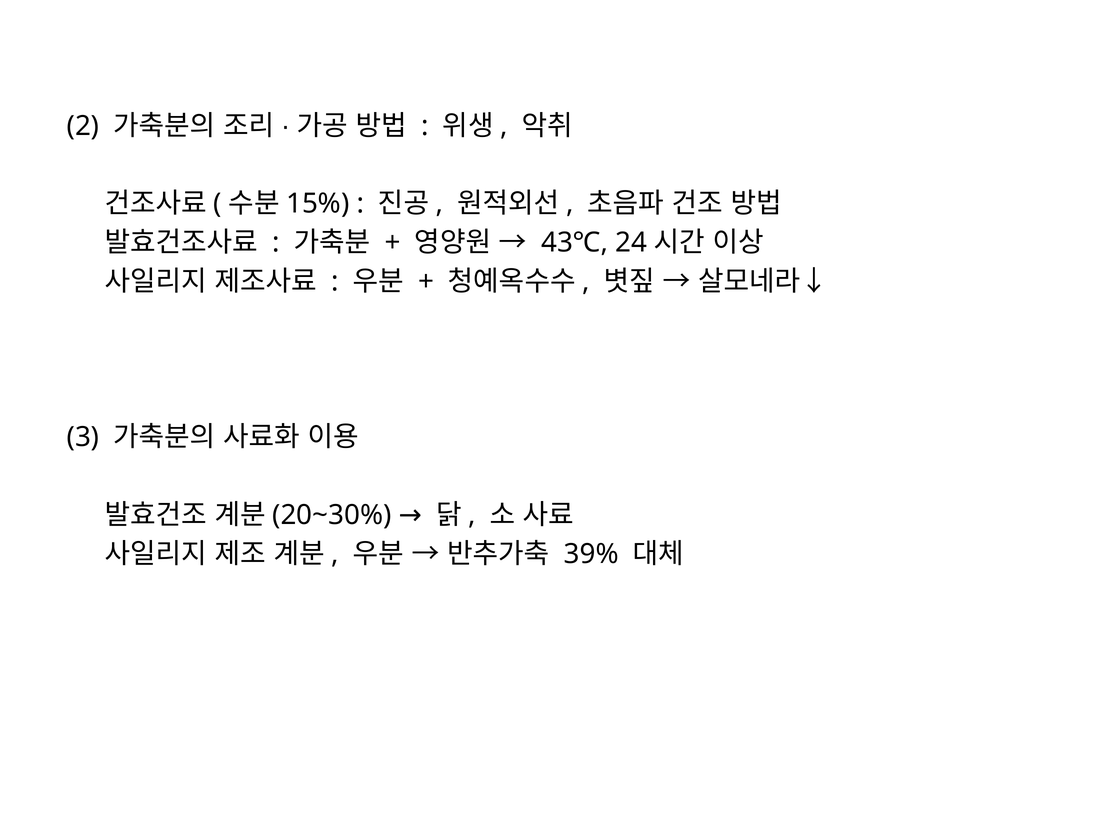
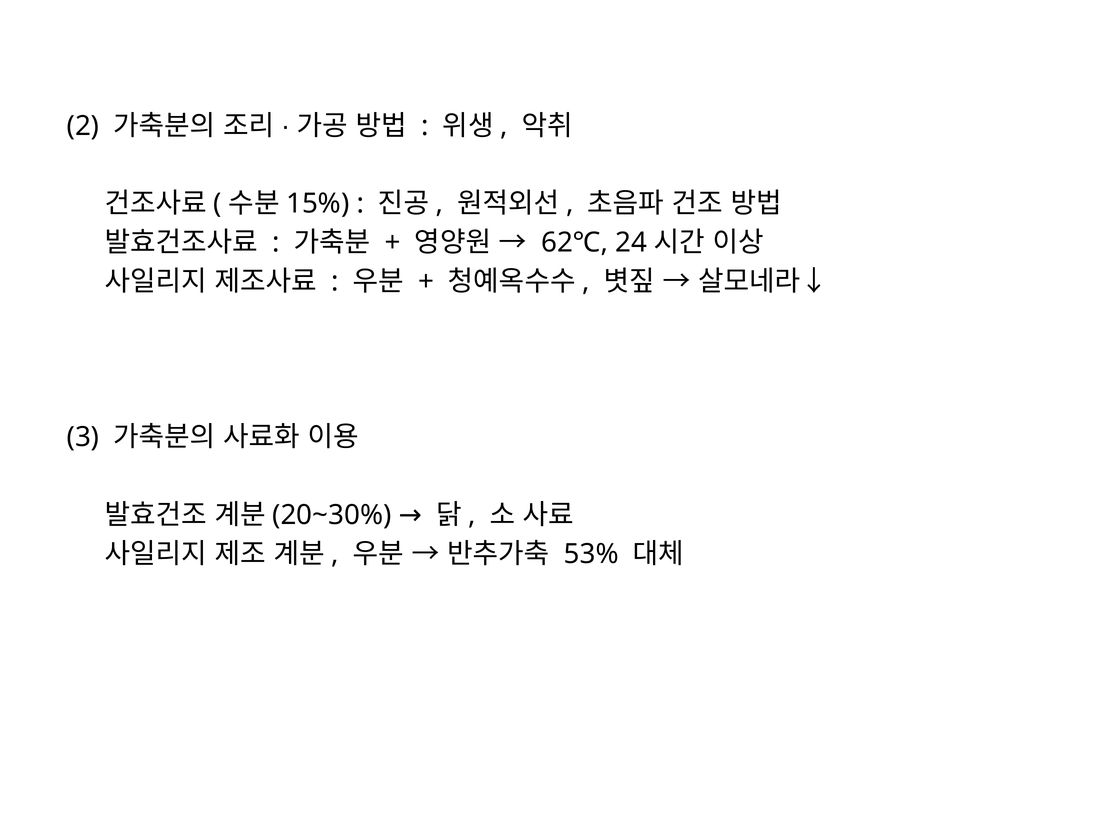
43℃: 43℃ -> 62℃
39%: 39% -> 53%
